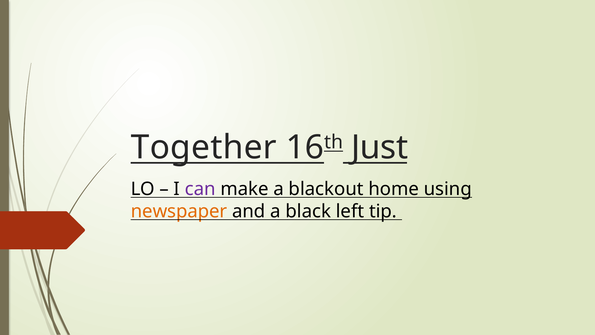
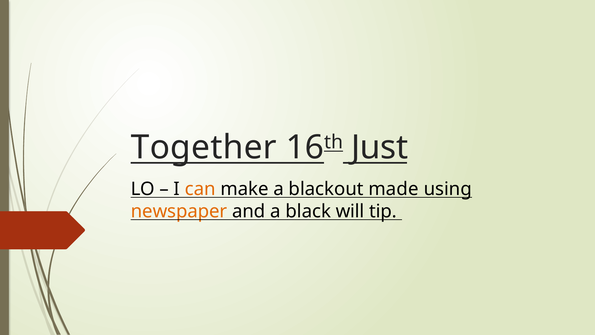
can colour: purple -> orange
home: home -> made
left: left -> will
